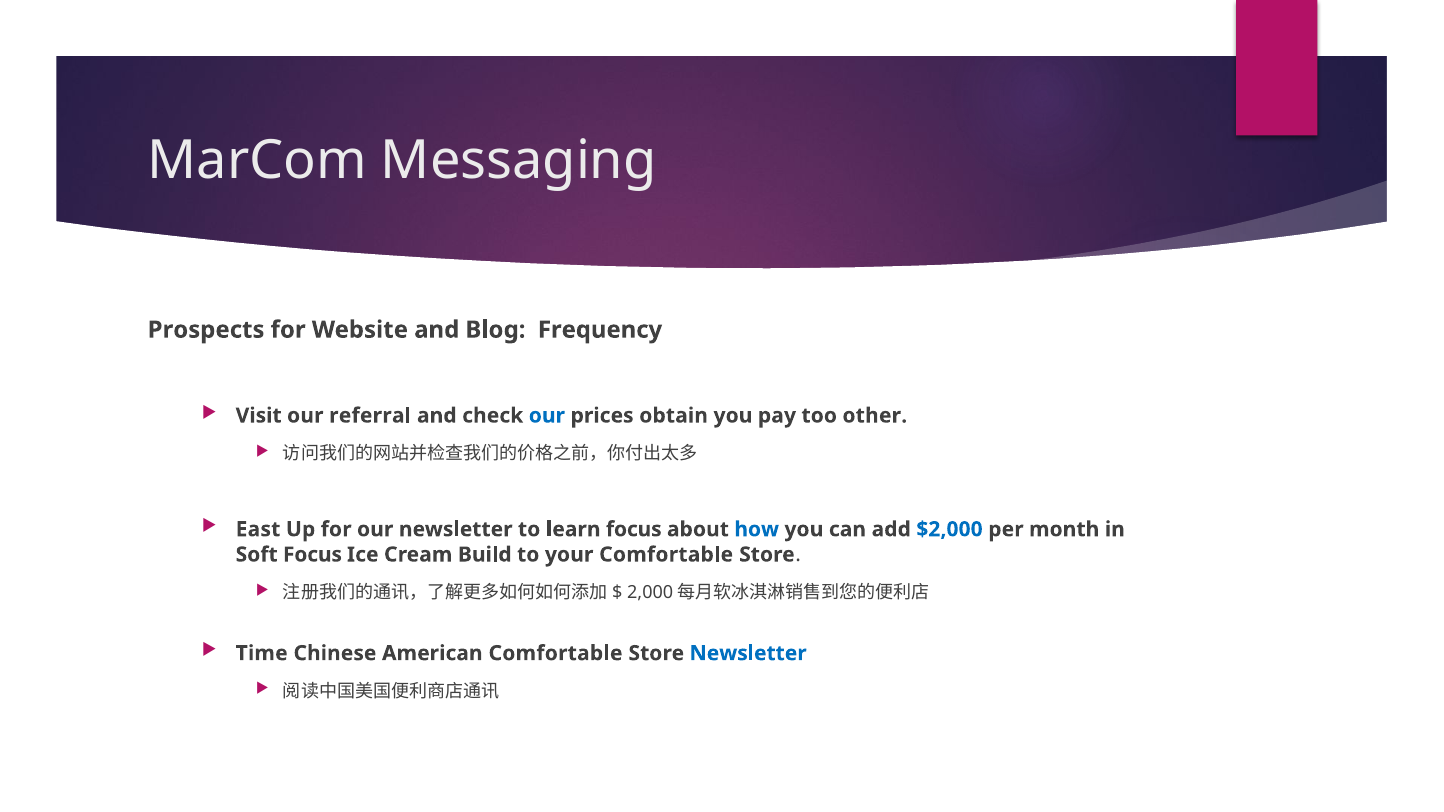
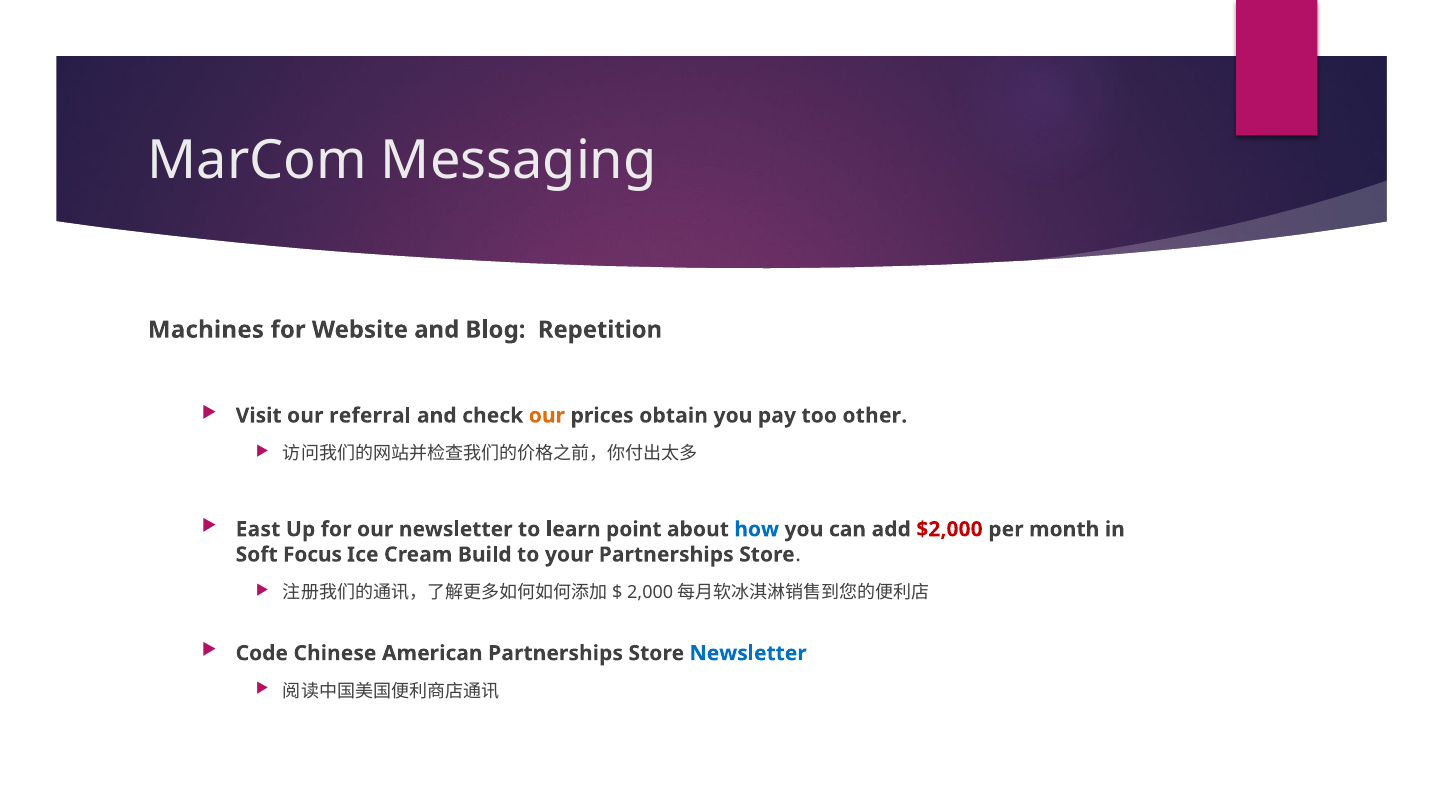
Prospects: Prospects -> Machines
Frequency: Frequency -> Repetition
our at (547, 416) colour: blue -> orange
learn focus: focus -> point
$2,000 colour: blue -> red
your Comfortable: Comfortable -> Partnerships
Time: Time -> Code
American Comfortable: Comfortable -> Partnerships
